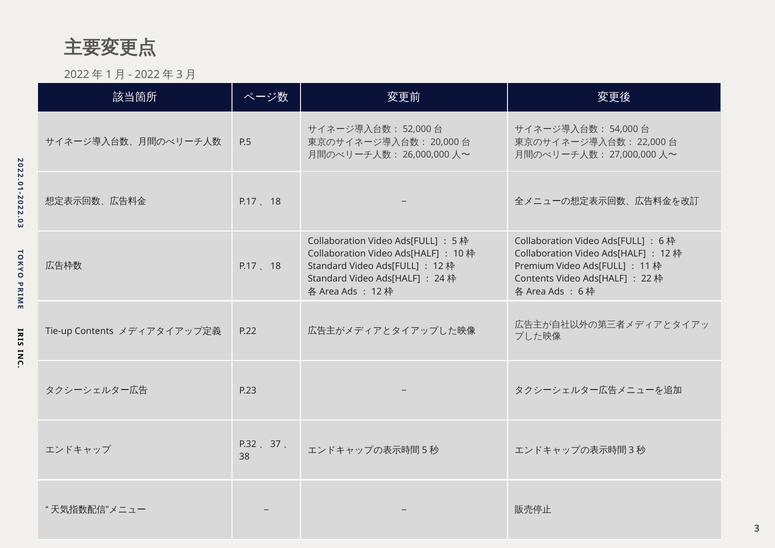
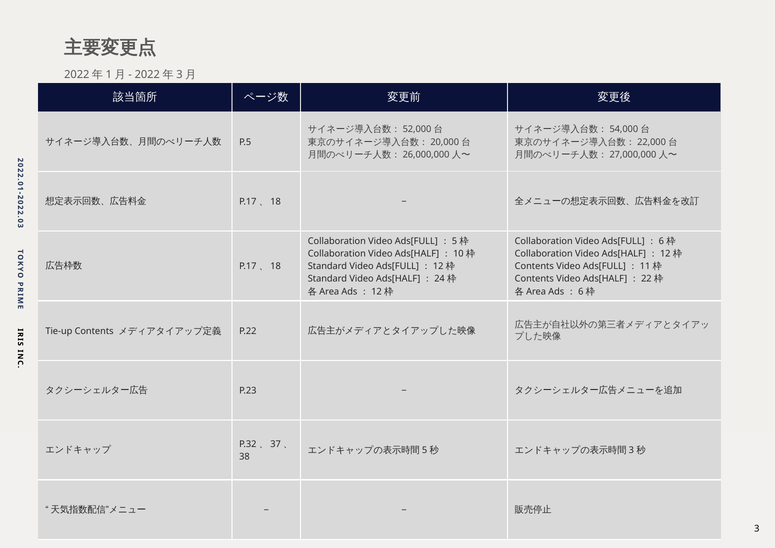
Premium at (534, 266): Premium -> Contents
